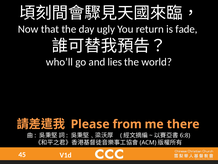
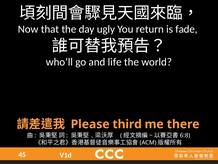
lies: lies -> life
from: from -> third
